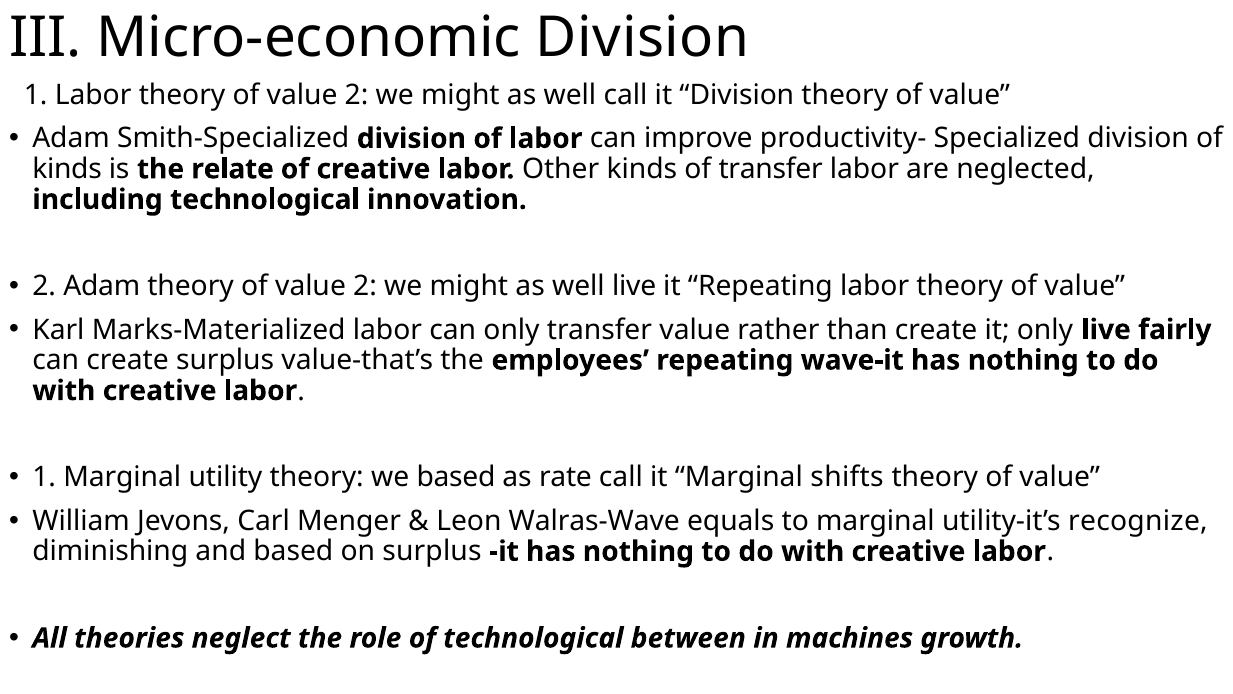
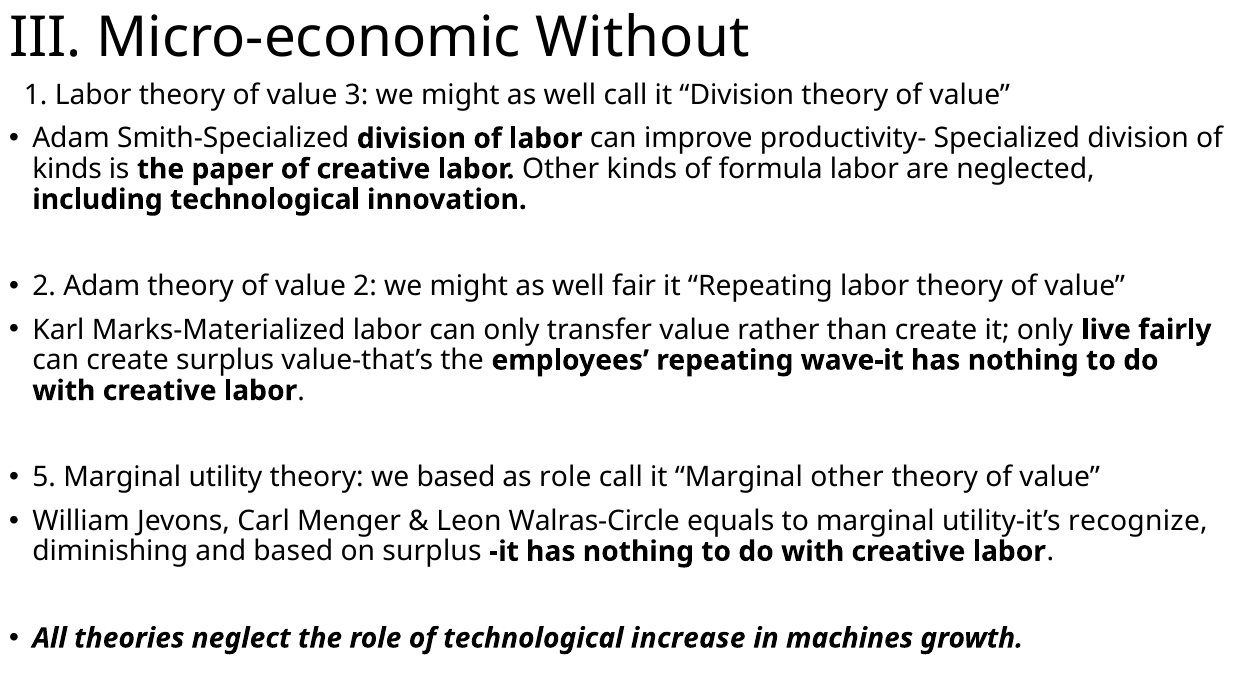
Micro-economic Division: Division -> Without
2 at (357, 95): 2 -> 3
relate: relate -> paper
of transfer: transfer -> formula
well live: live -> fair
1 at (44, 477): 1 -> 5
as rate: rate -> role
Marginal shifts: shifts -> other
Walras-Wave: Walras-Wave -> Walras-Circle
between: between -> increase
